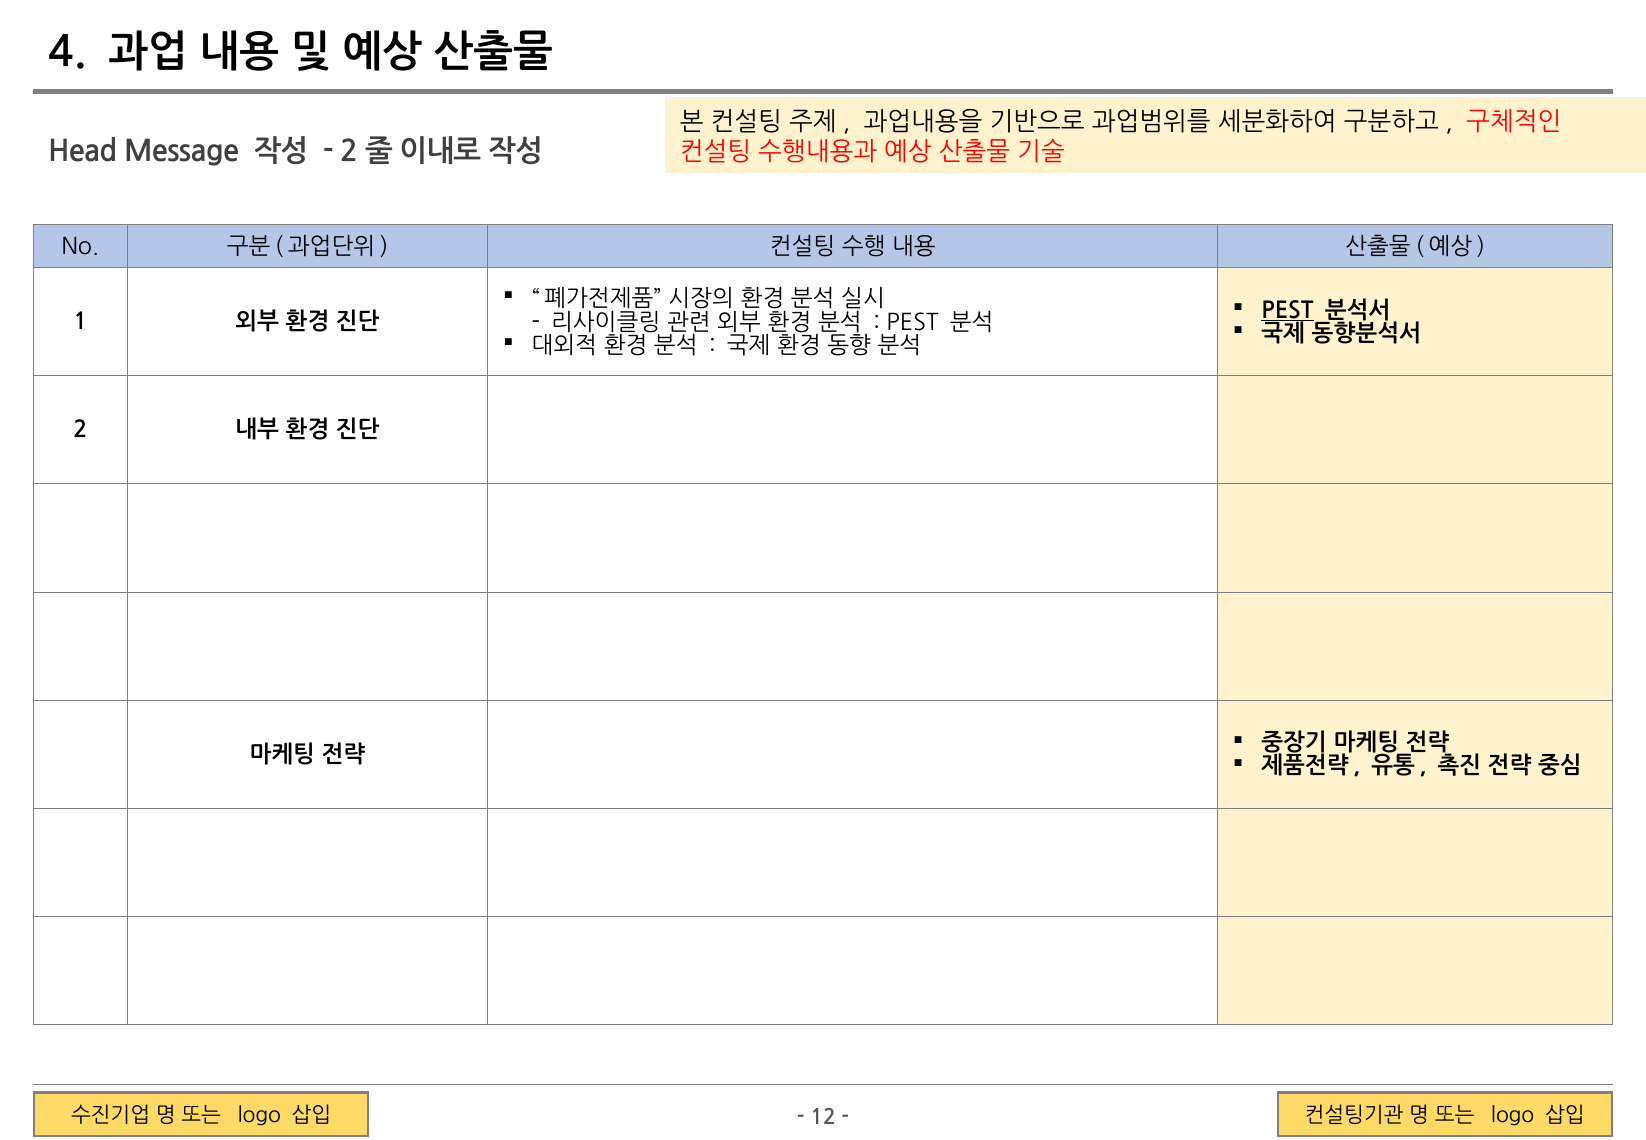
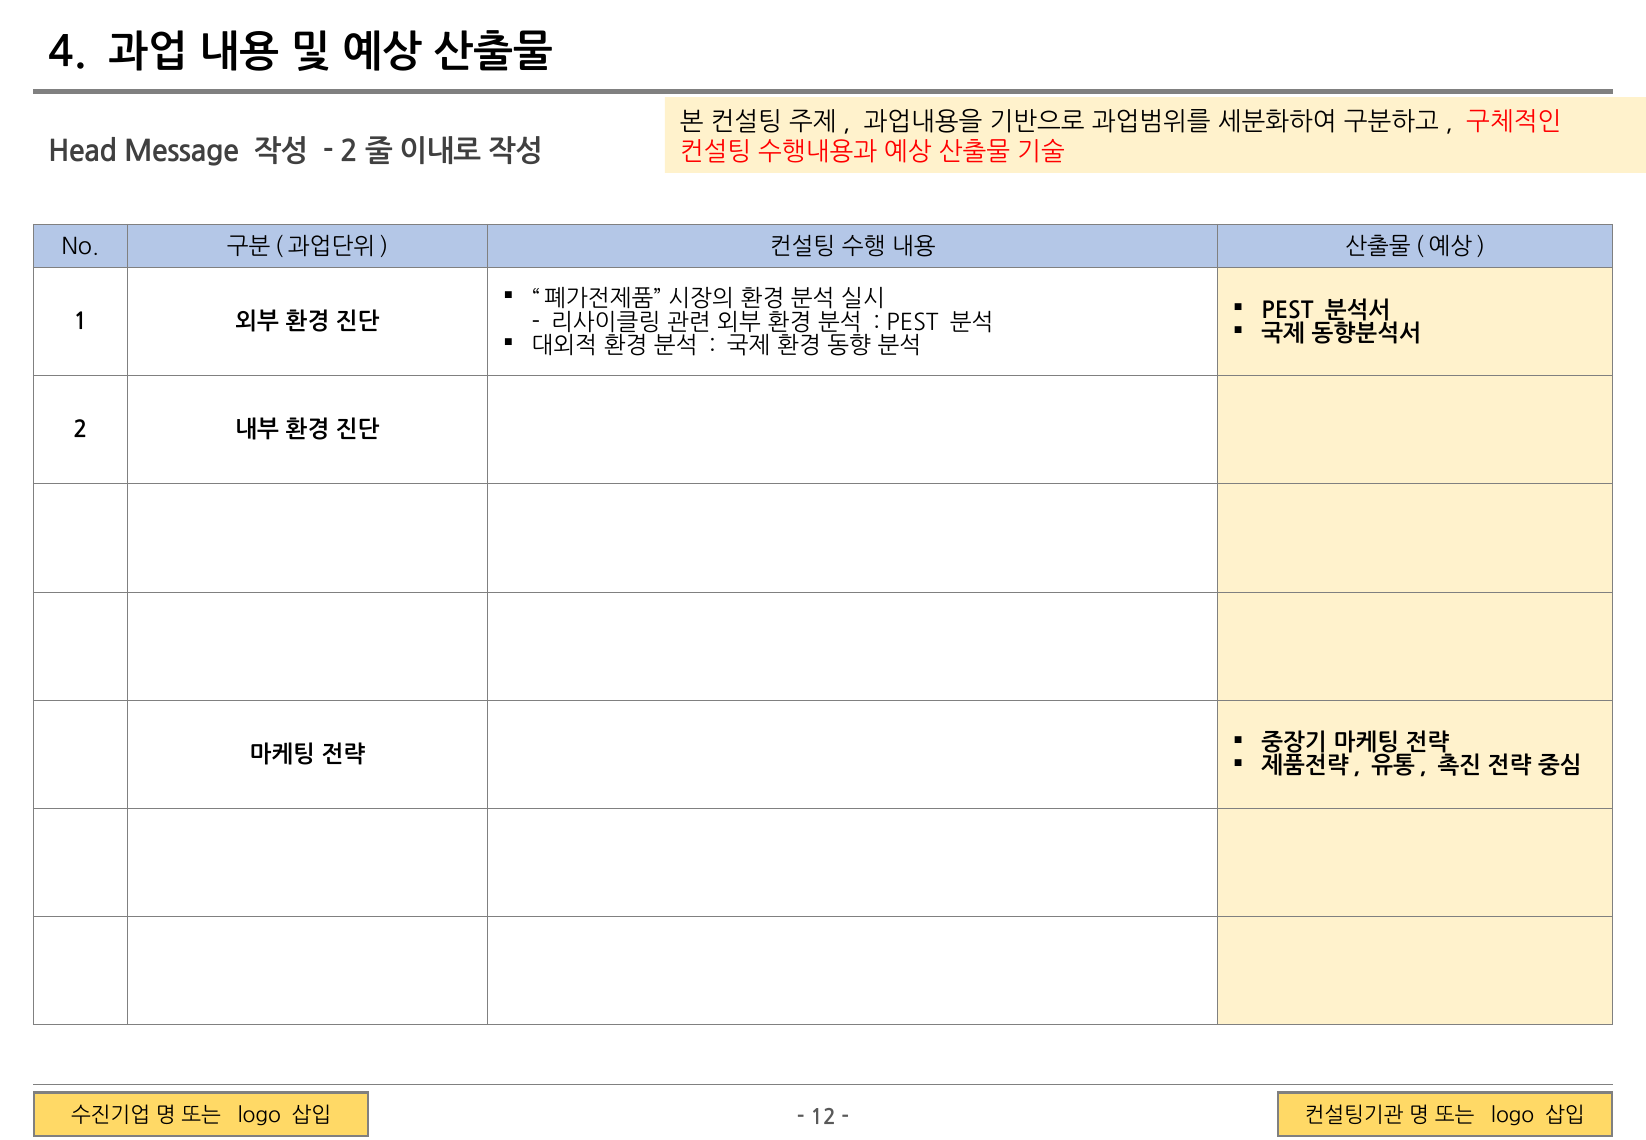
PEST at (1287, 310) underline: present -> none
